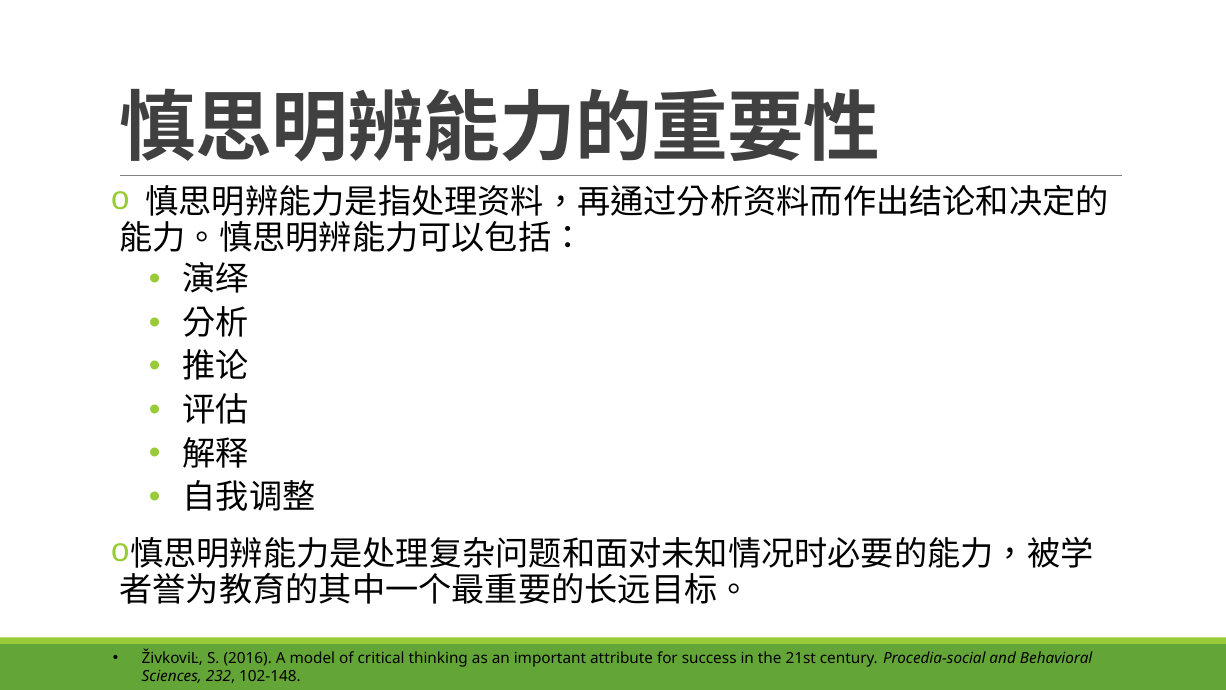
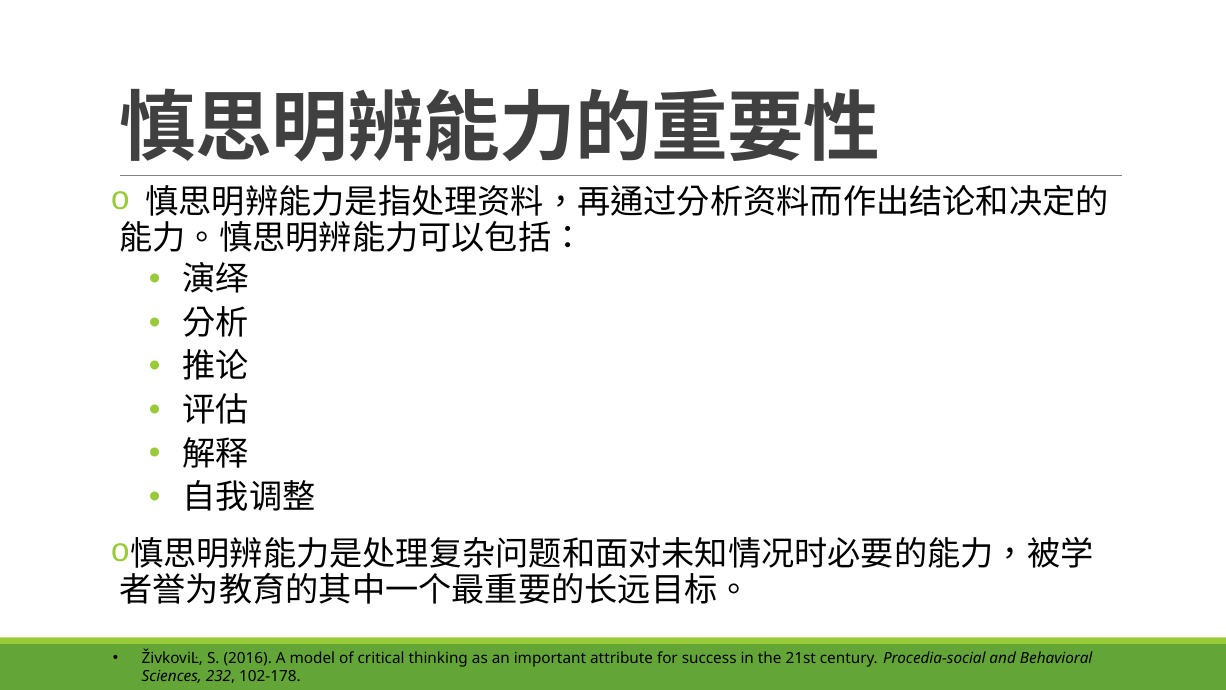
102-148: 102-148 -> 102-178
